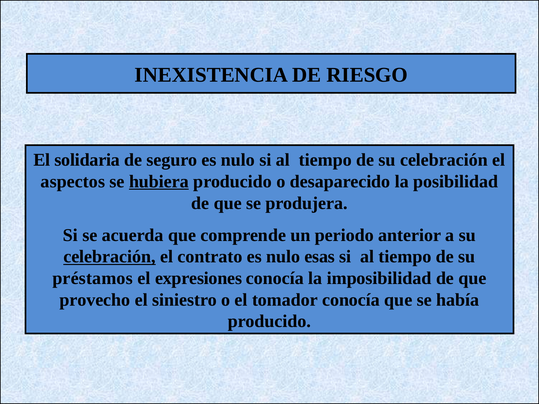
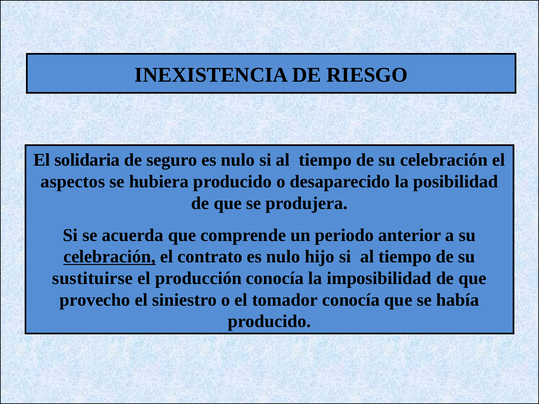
hubiera underline: present -> none
esas: esas -> hijo
préstamos: préstamos -> sustituirse
expresiones: expresiones -> producción
